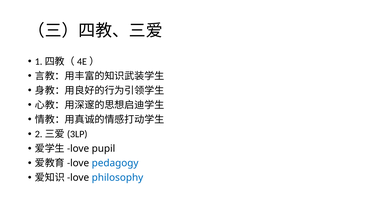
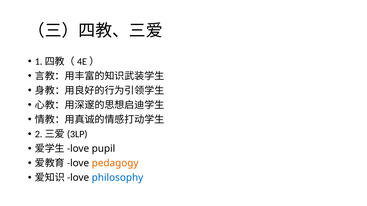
pedagogy colour: blue -> orange
